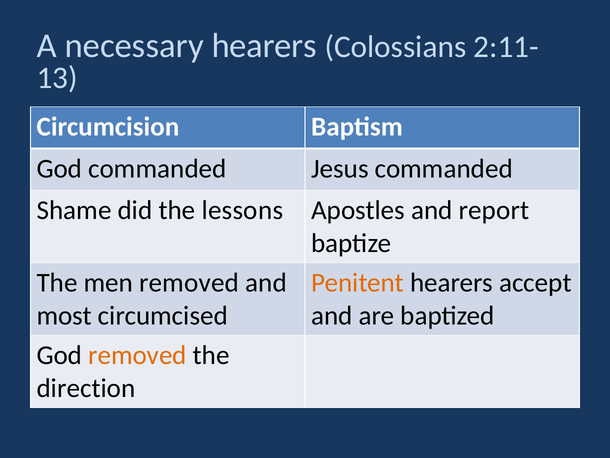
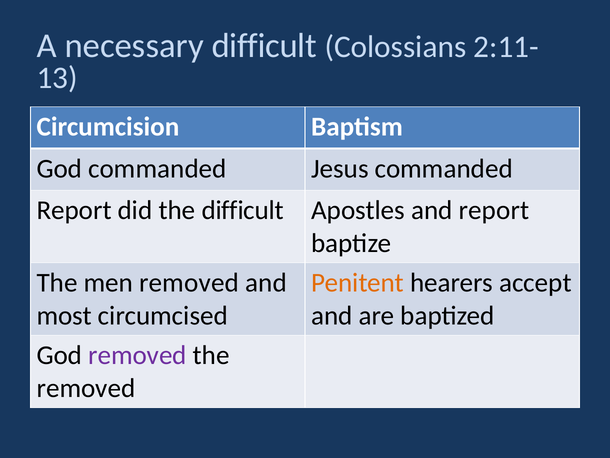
necessary hearers: hearers -> difficult
Shame at (74, 210): Shame -> Report
the lessons: lessons -> difficult
removed at (137, 355) colour: orange -> purple
direction at (86, 388): direction -> removed
